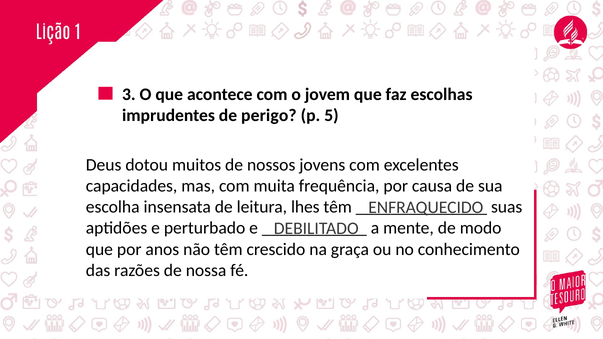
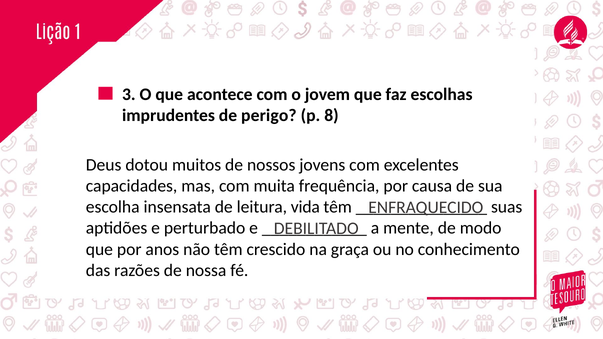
5: 5 -> 8
lhes: lhes -> vida
